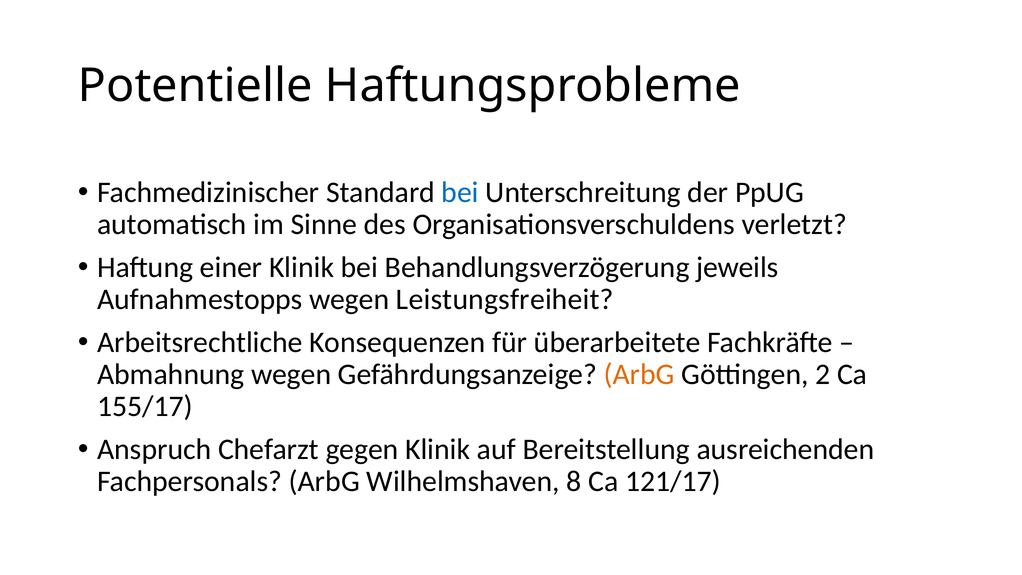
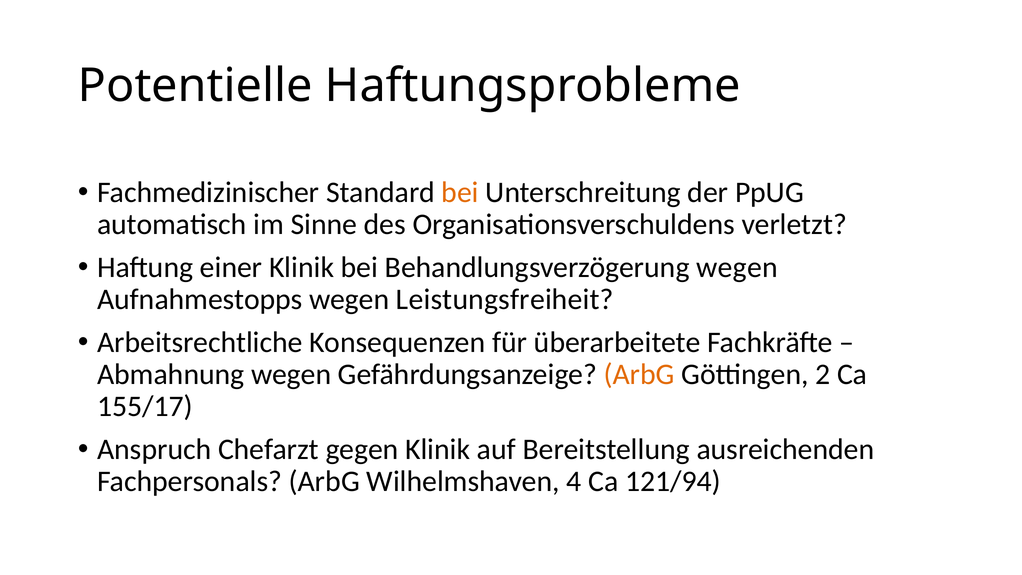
bei at (460, 192) colour: blue -> orange
Behandlungsverzögerung jeweils: jeweils -> wegen
8: 8 -> 4
121/17: 121/17 -> 121/94
